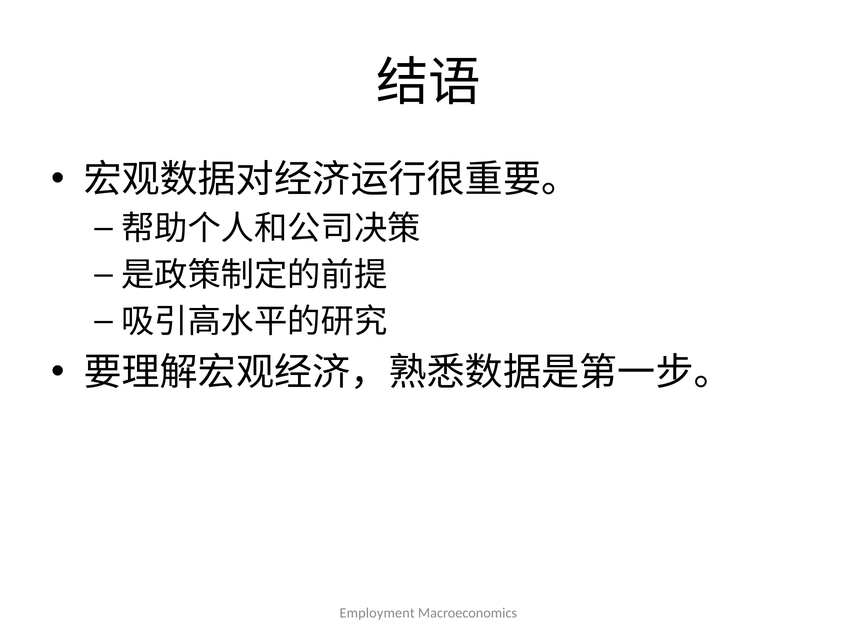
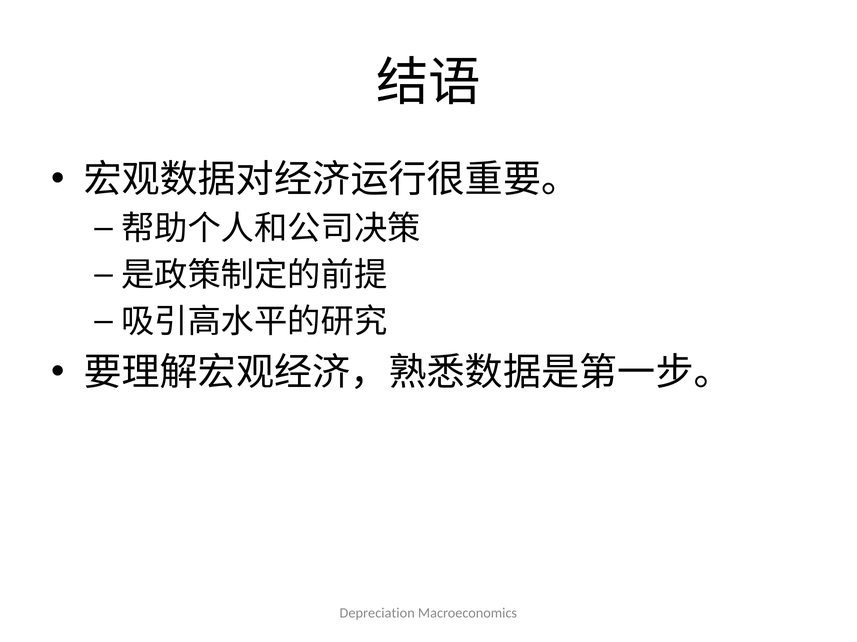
Employment: Employment -> Depreciation
